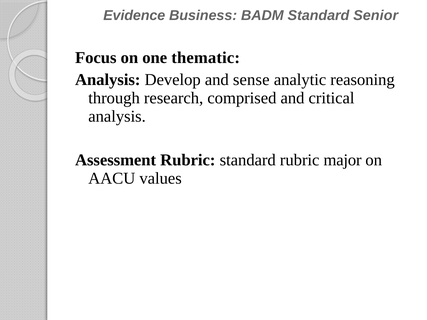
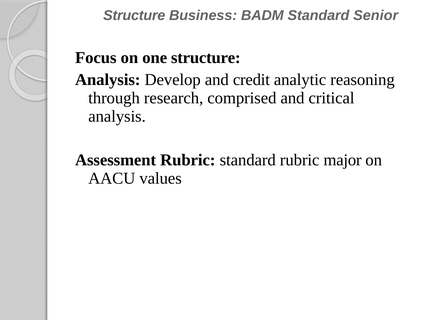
Evidence at (134, 15): Evidence -> Structure
one thematic: thematic -> structure
sense: sense -> credit
